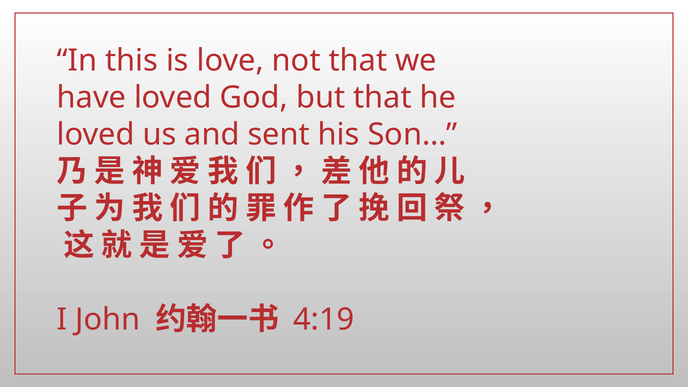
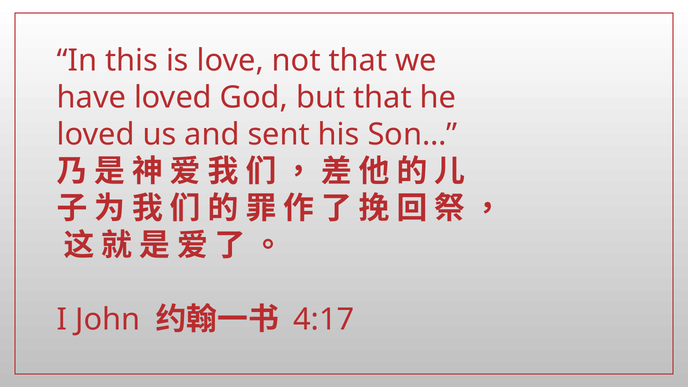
4:19: 4:19 -> 4:17
